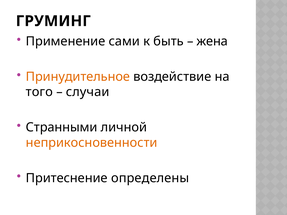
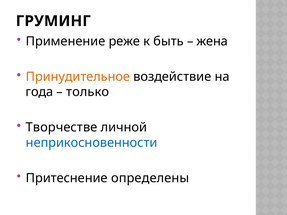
сами: сами -> реже
того: того -> года
случаи: случаи -> только
Странными: Странными -> Творчестве
неприкосновенности colour: orange -> blue
